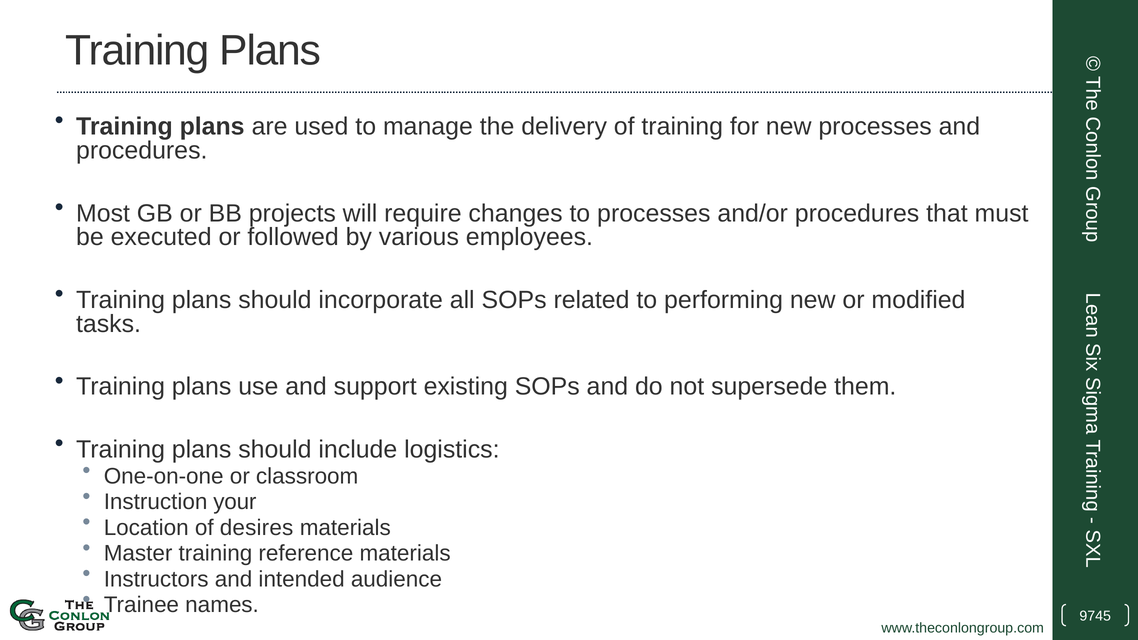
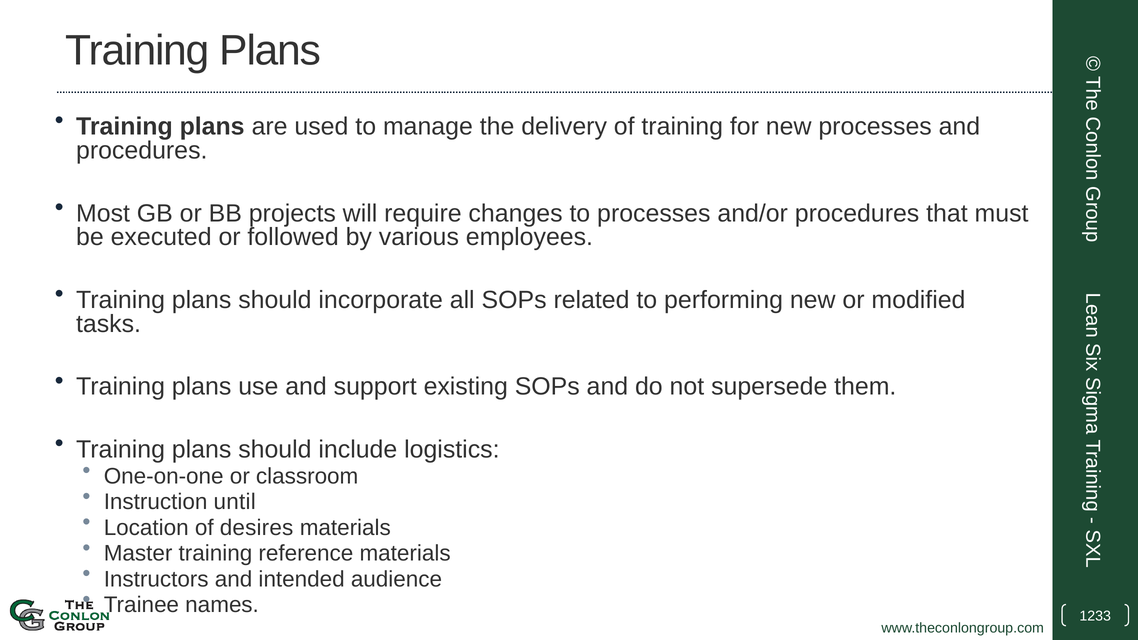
your: your -> until
9745: 9745 -> 1233
